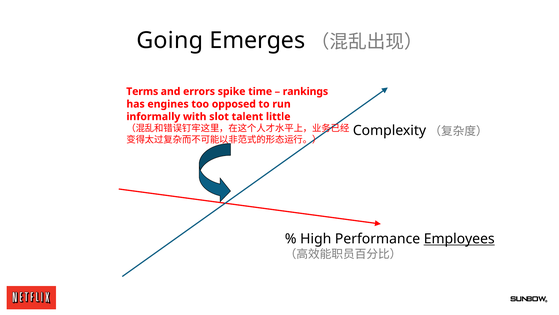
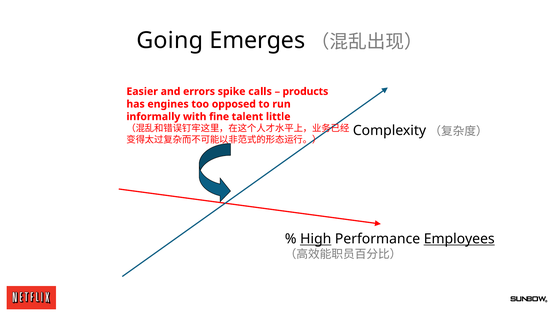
Terms: Terms -> Easier
time: time -> calls
rankings: rankings -> products
slot: slot -> fine
High underline: none -> present
